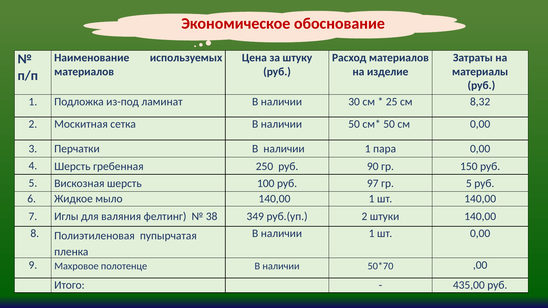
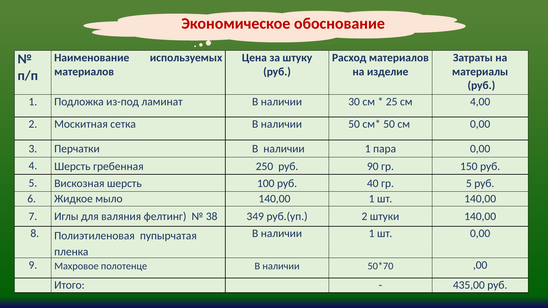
8,32: 8,32 -> 4,00
97: 97 -> 40
